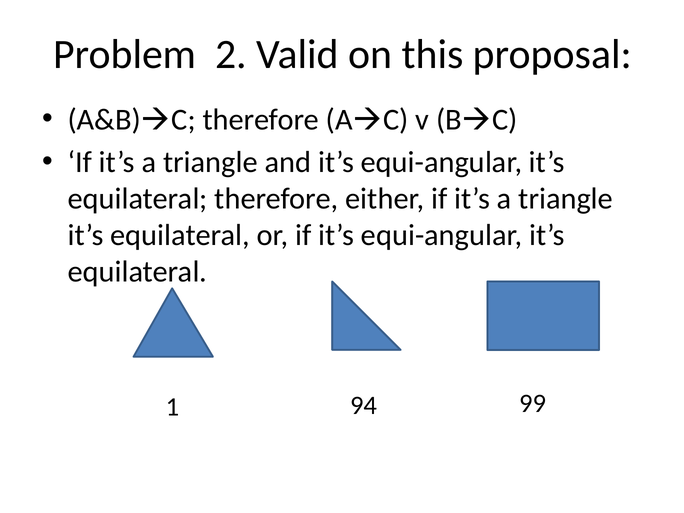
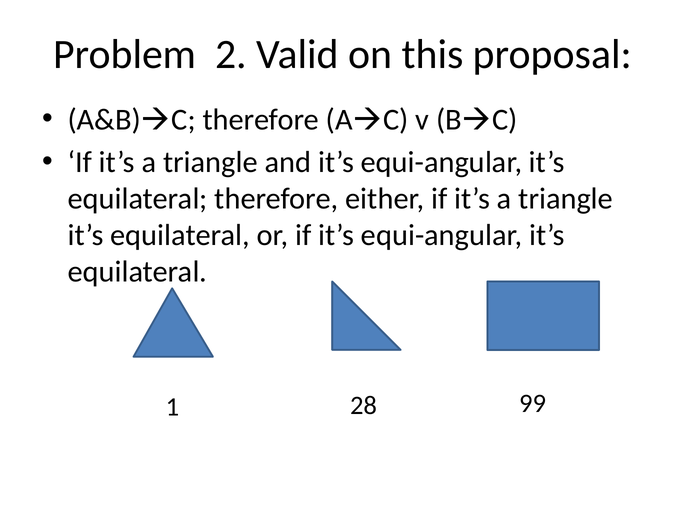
94: 94 -> 28
